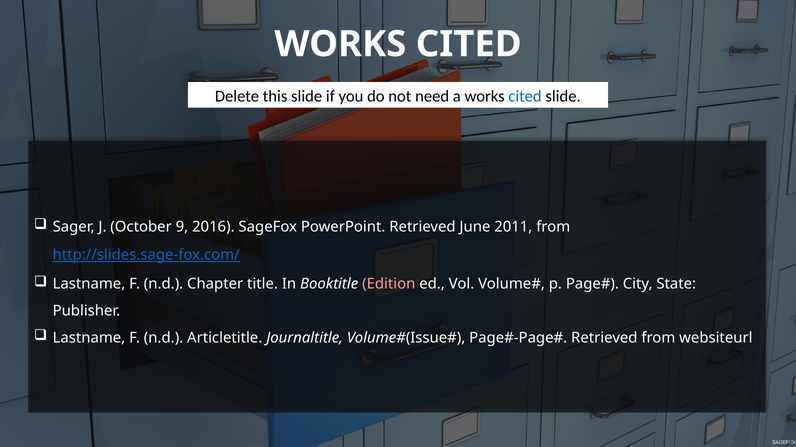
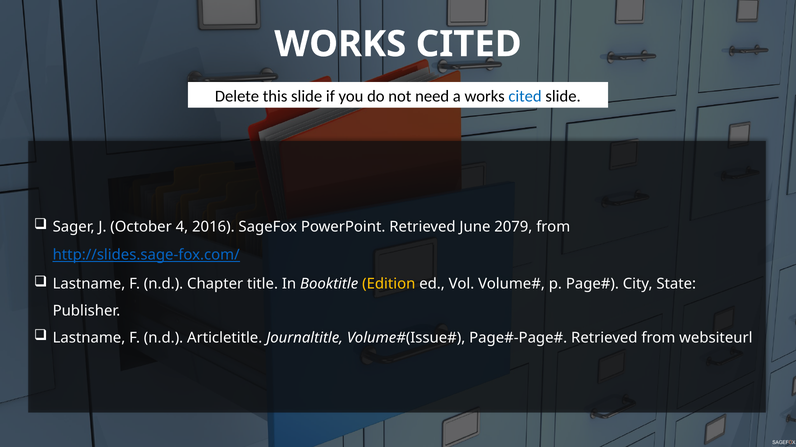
9: 9 -> 4
2011: 2011 -> 2079
Edition colour: pink -> yellow
